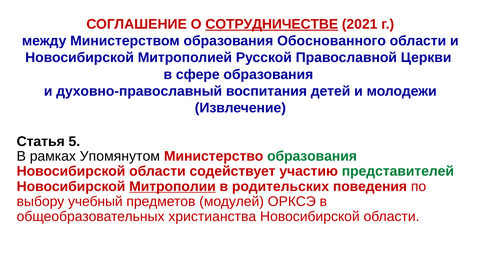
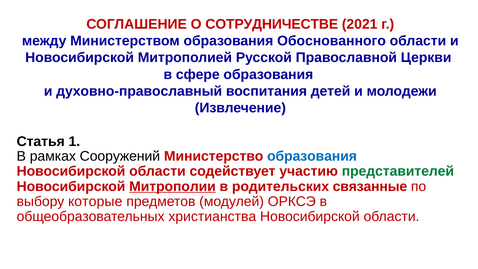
СОТРУДНИЧЕСТВЕ underline: present -> none
5: 5 -> 1
Упомянутом: Упомянутом -> Сооружений
образования at (312, 156) colour: green -> blue
поведения: поведения -> связанные
учебный: учебный -> которые
